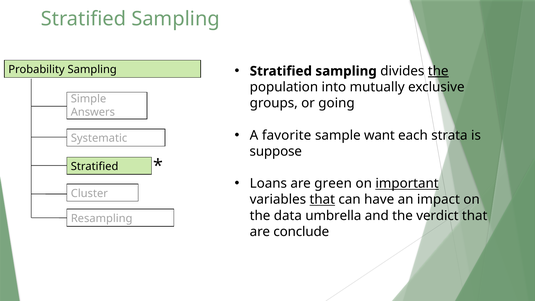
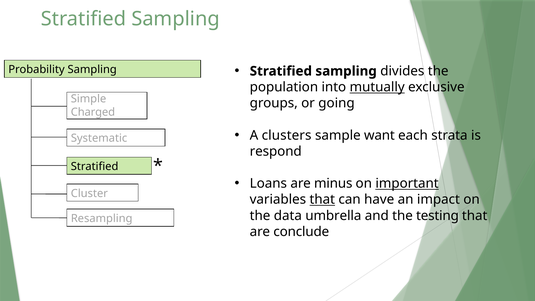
the at (438, 71) underline: present -> none
mutually underline: none -> present
Answers: Answers -> Charged
favorite: favorite -> clusters
suppose: suppose -> respond
green: green -> minus
verdict: verdict -> testing
